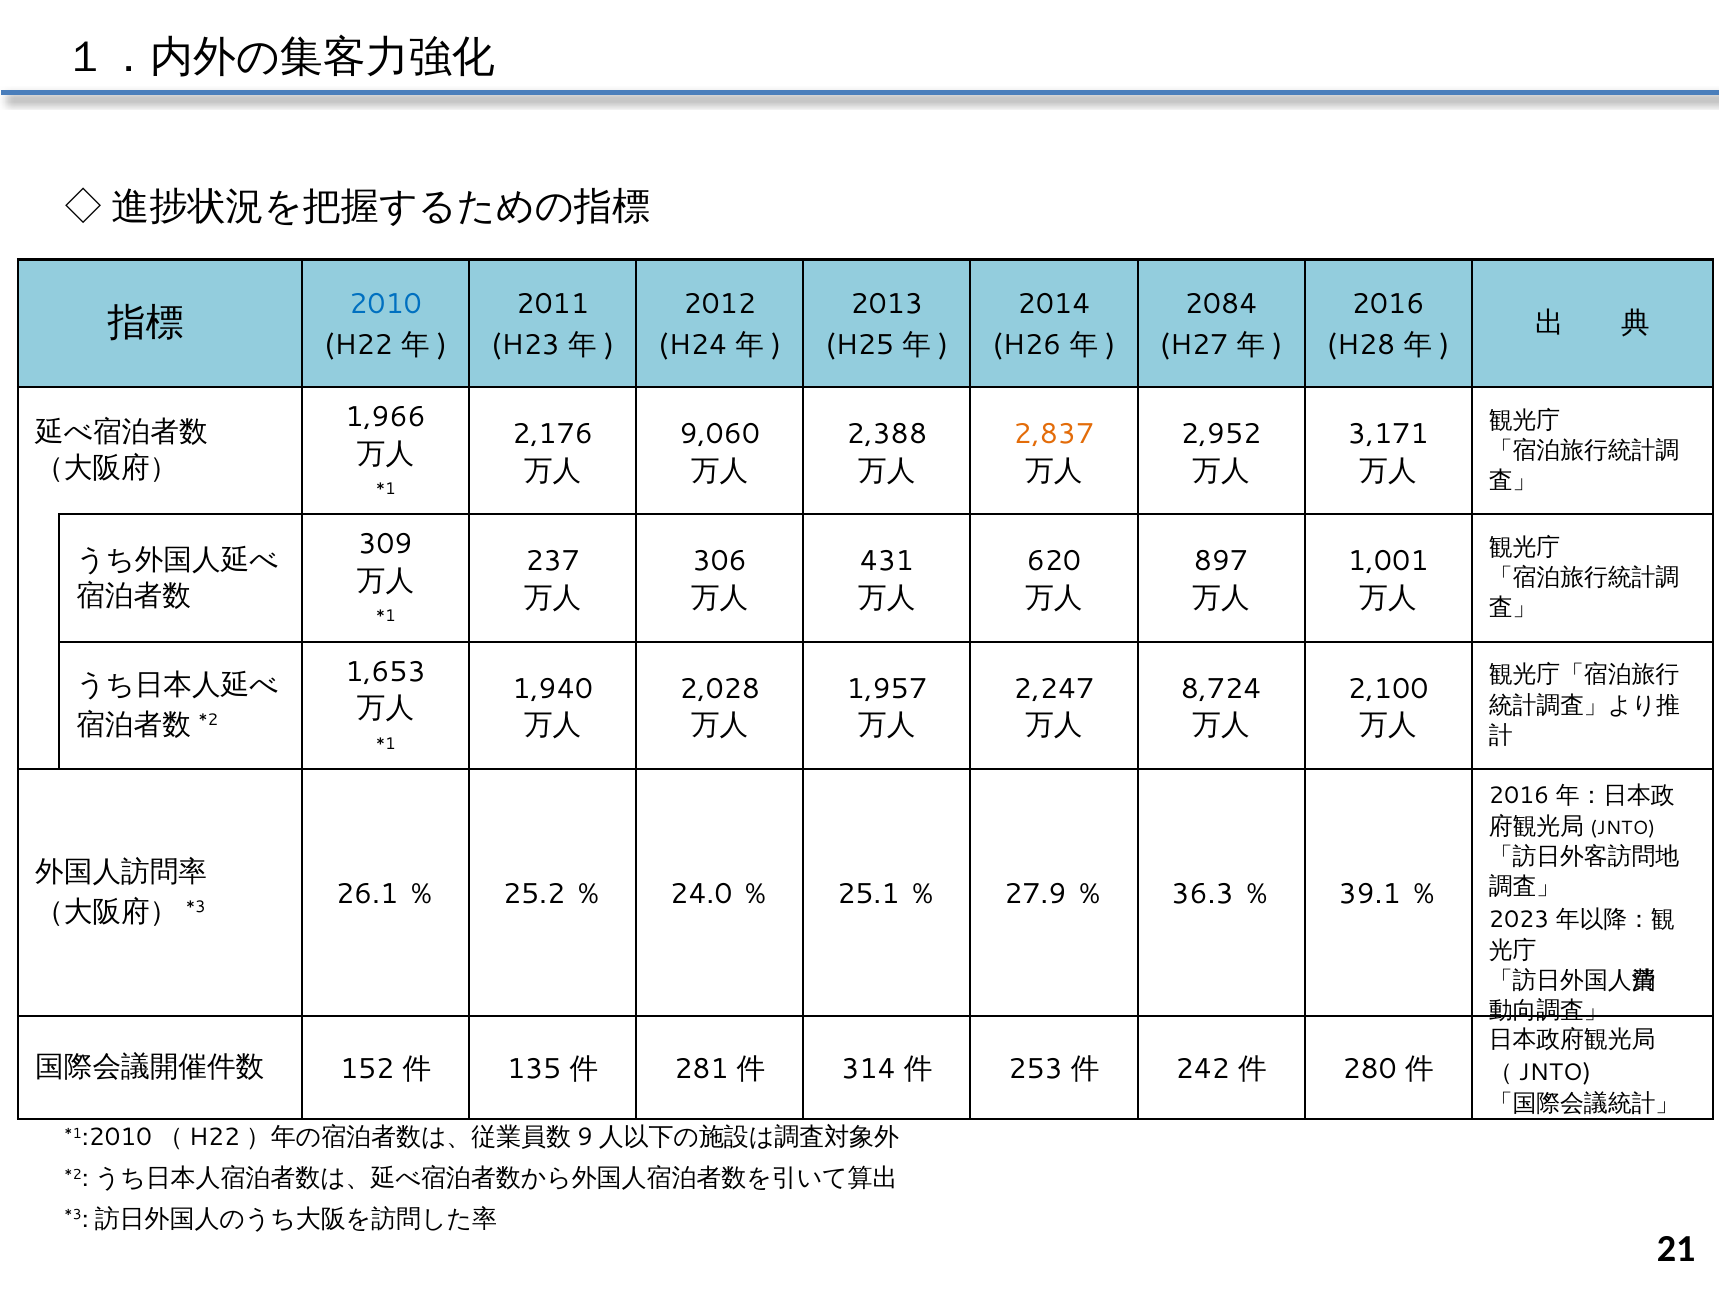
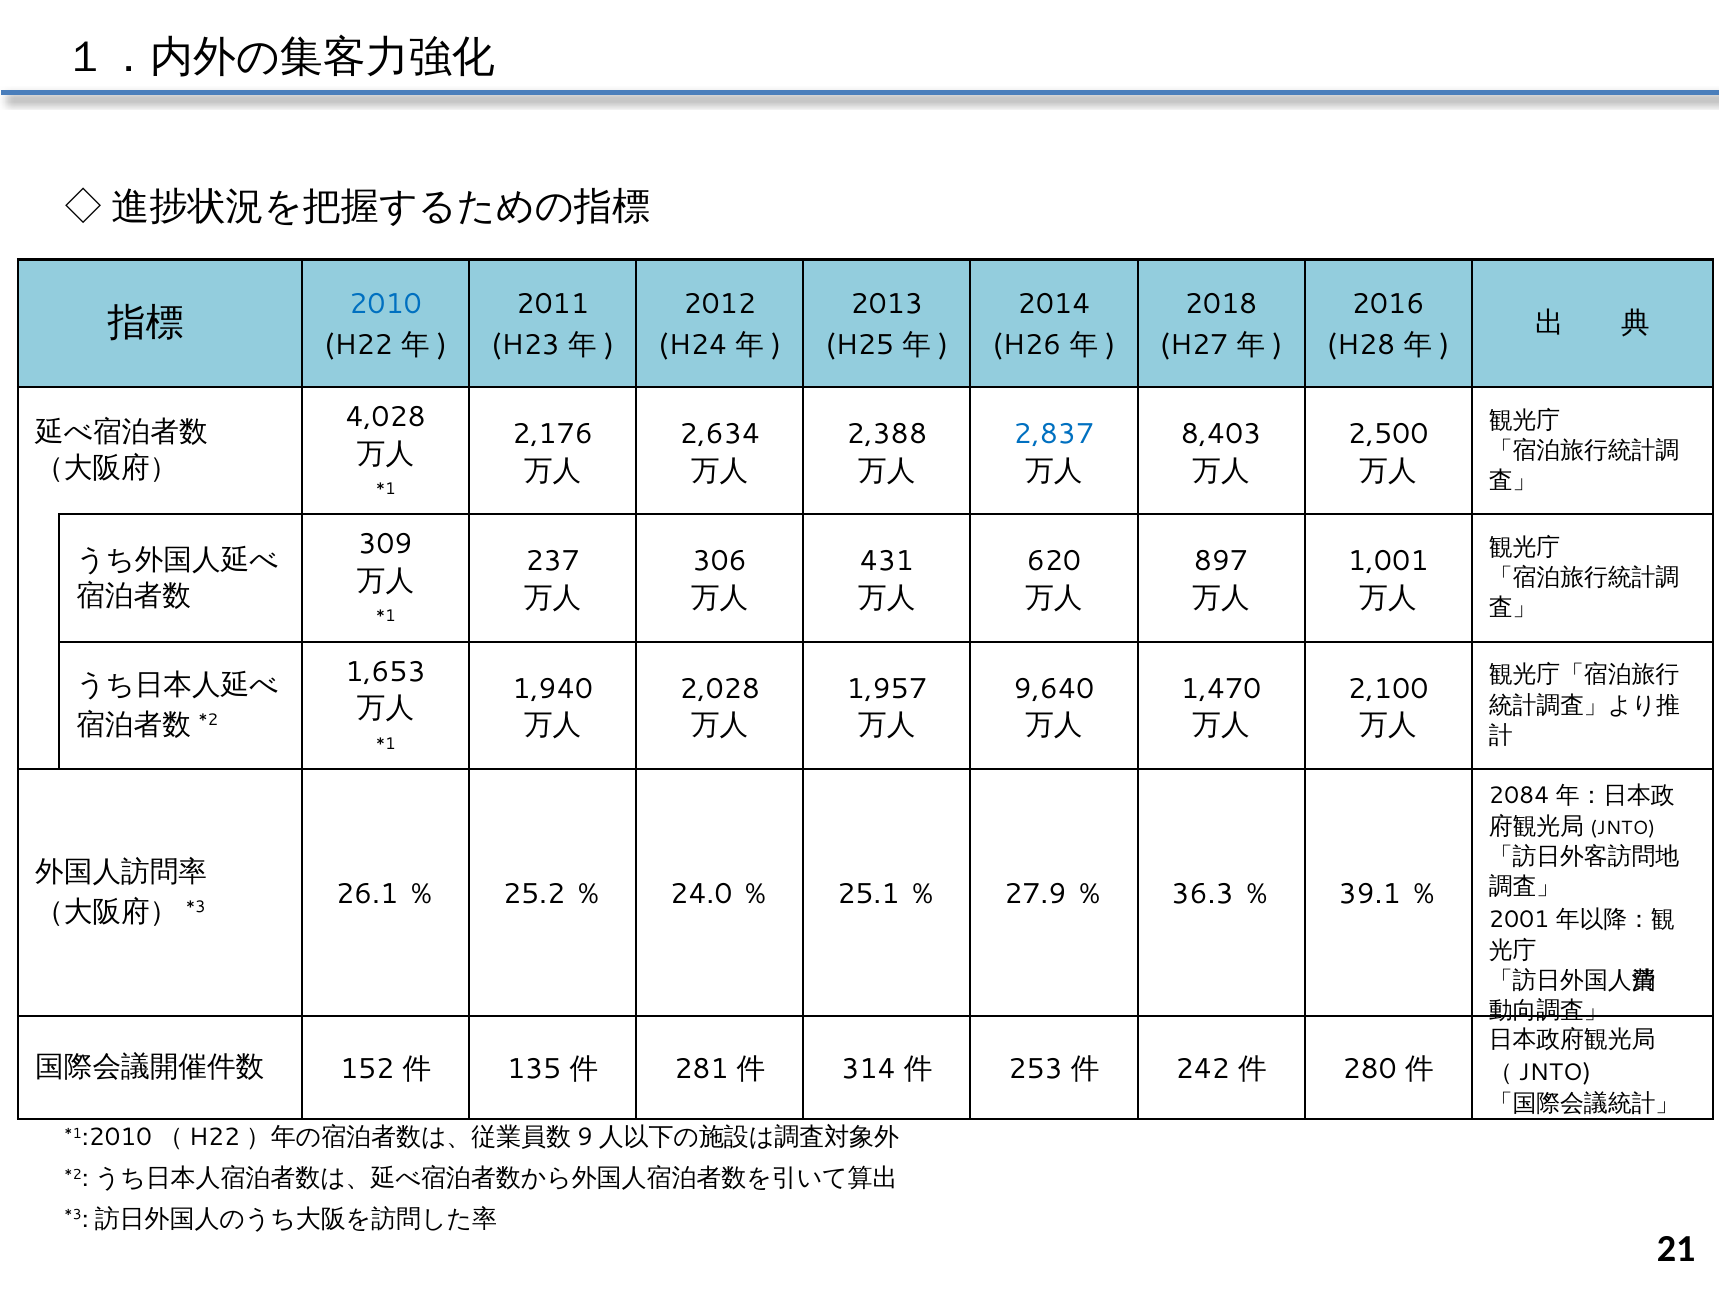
2084: 2084 -> 2018
1,966: 1,966 -> 4,028
9,060: 9,060 -> 2,634
2,837 colour: orange -> blue
2,952: 2,952 -> 8,403
3,171: 3,171 -> 2,500
2,247: 2,247 -> 9,640
8,724: 8,724 -> 1,470
2016 at (1519, 796): 2016 -> 2084
2023: 2023 -> 2001
